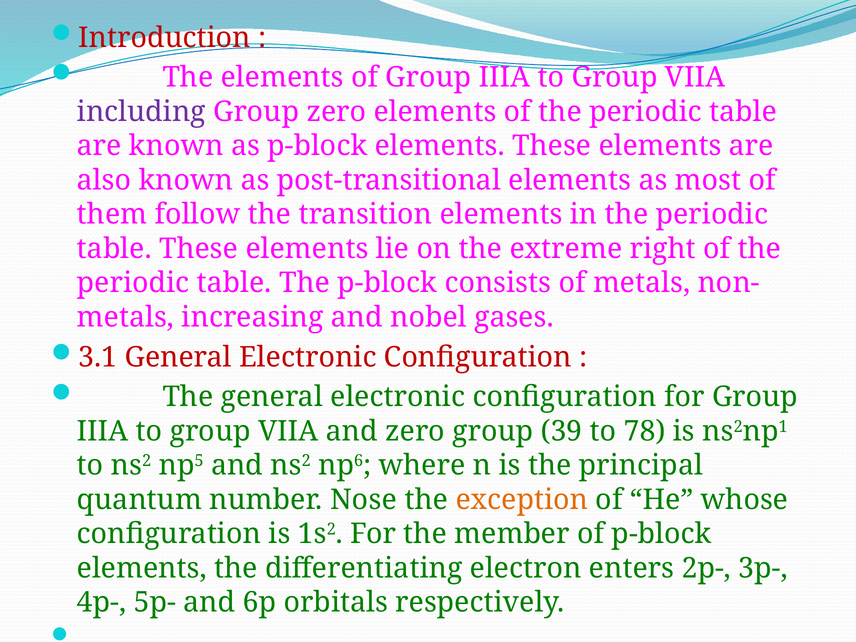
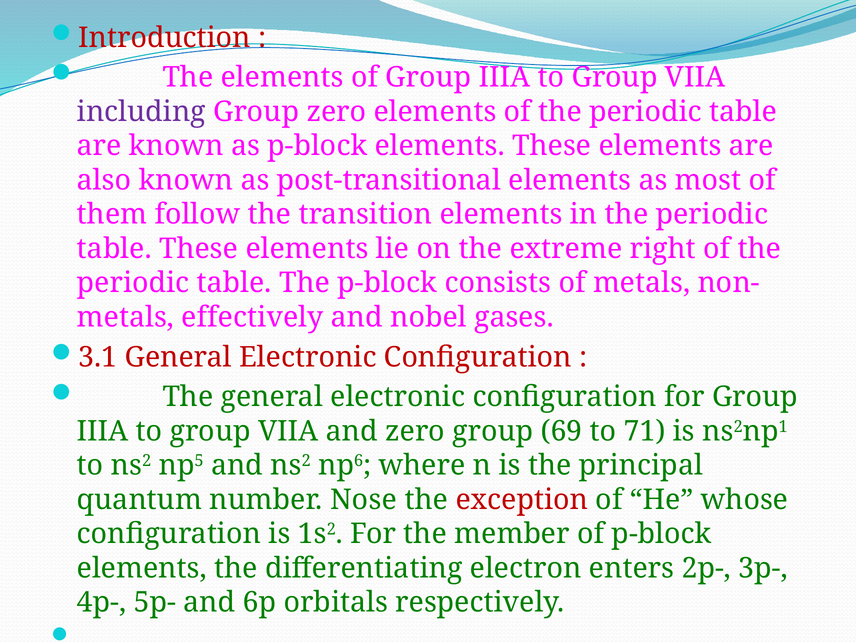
increasing: increasing -> effectively
39: 39 -> 69
78: 78 -> 71
exception colour: orange -> red
